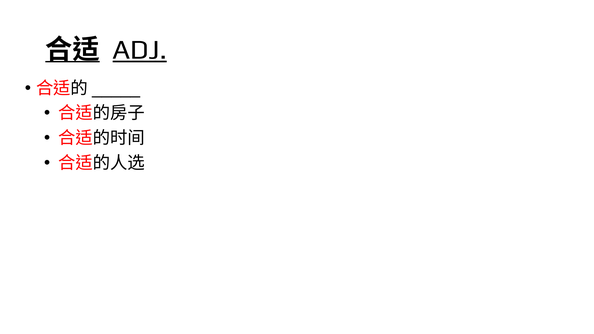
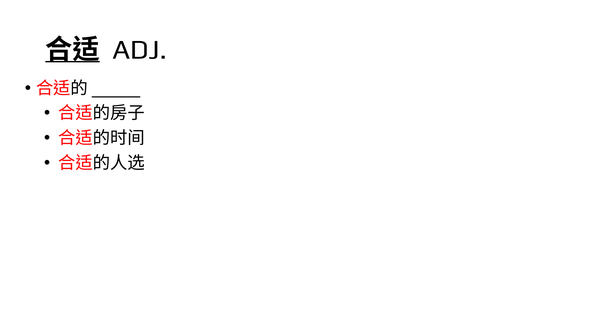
ADJ underline: present -> none
